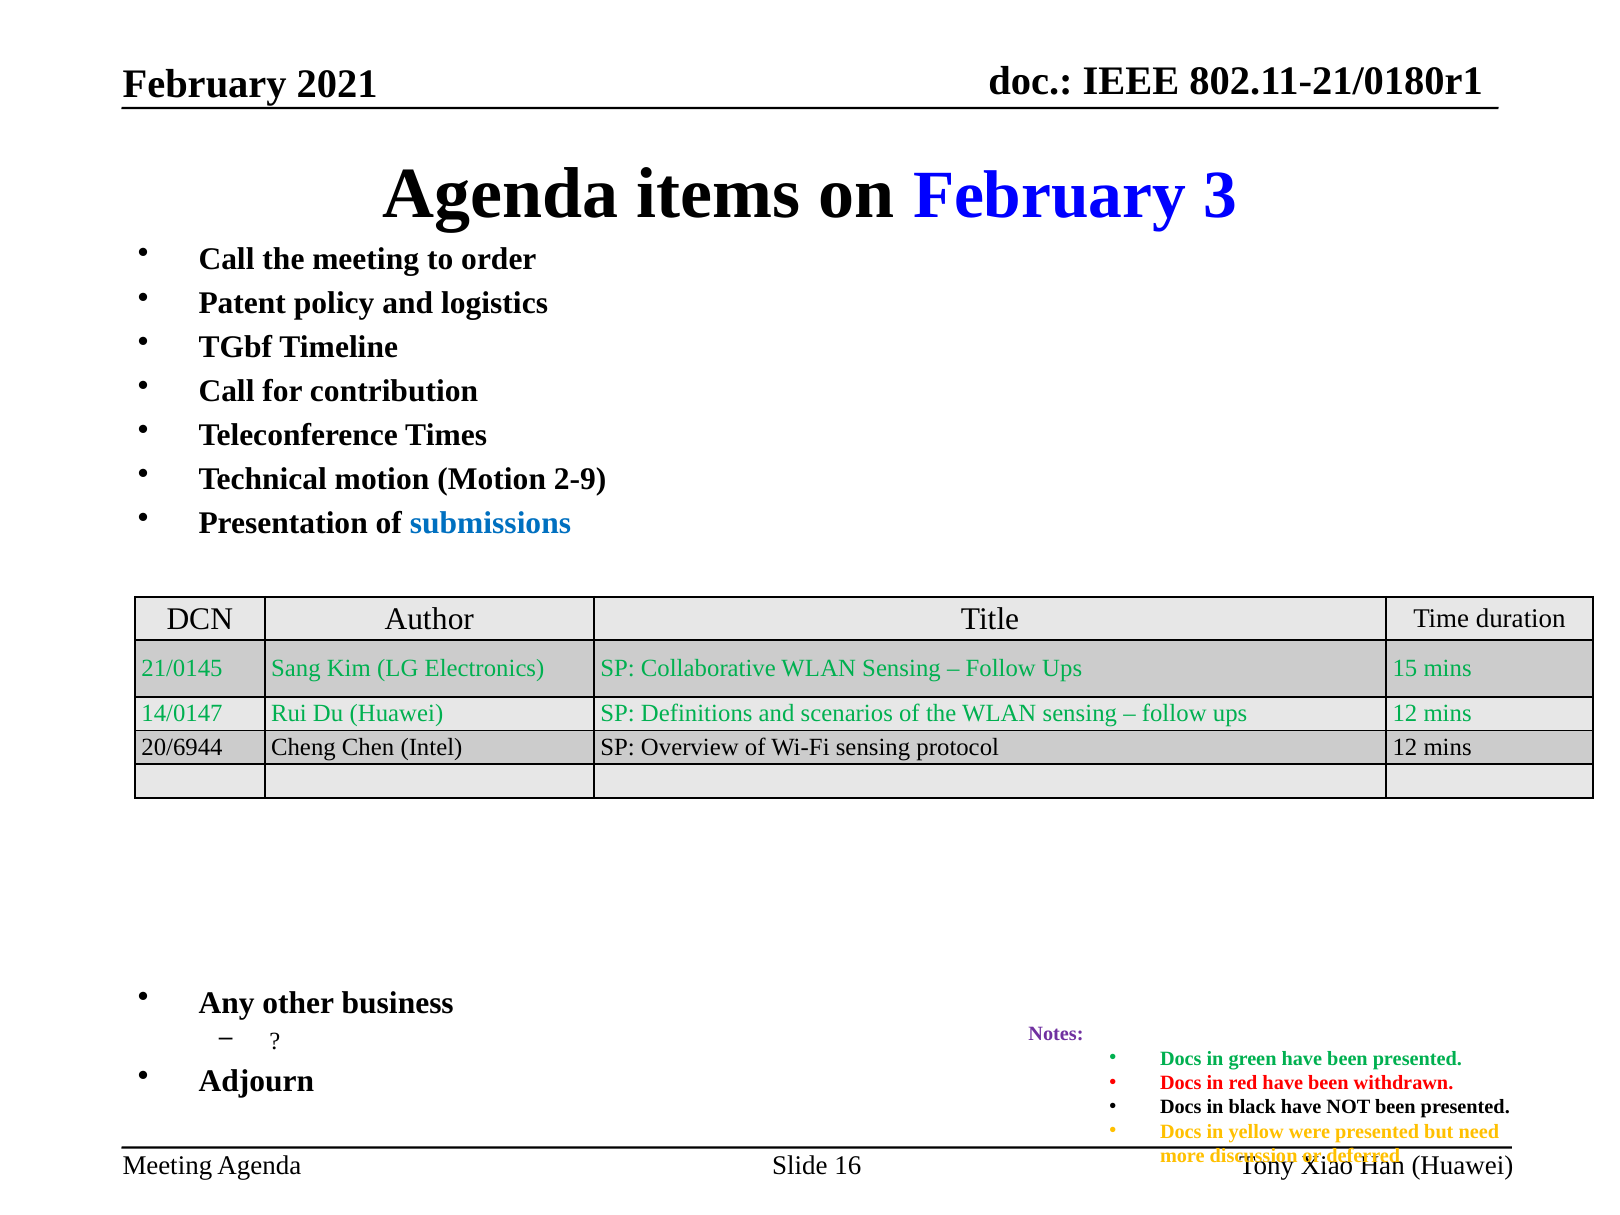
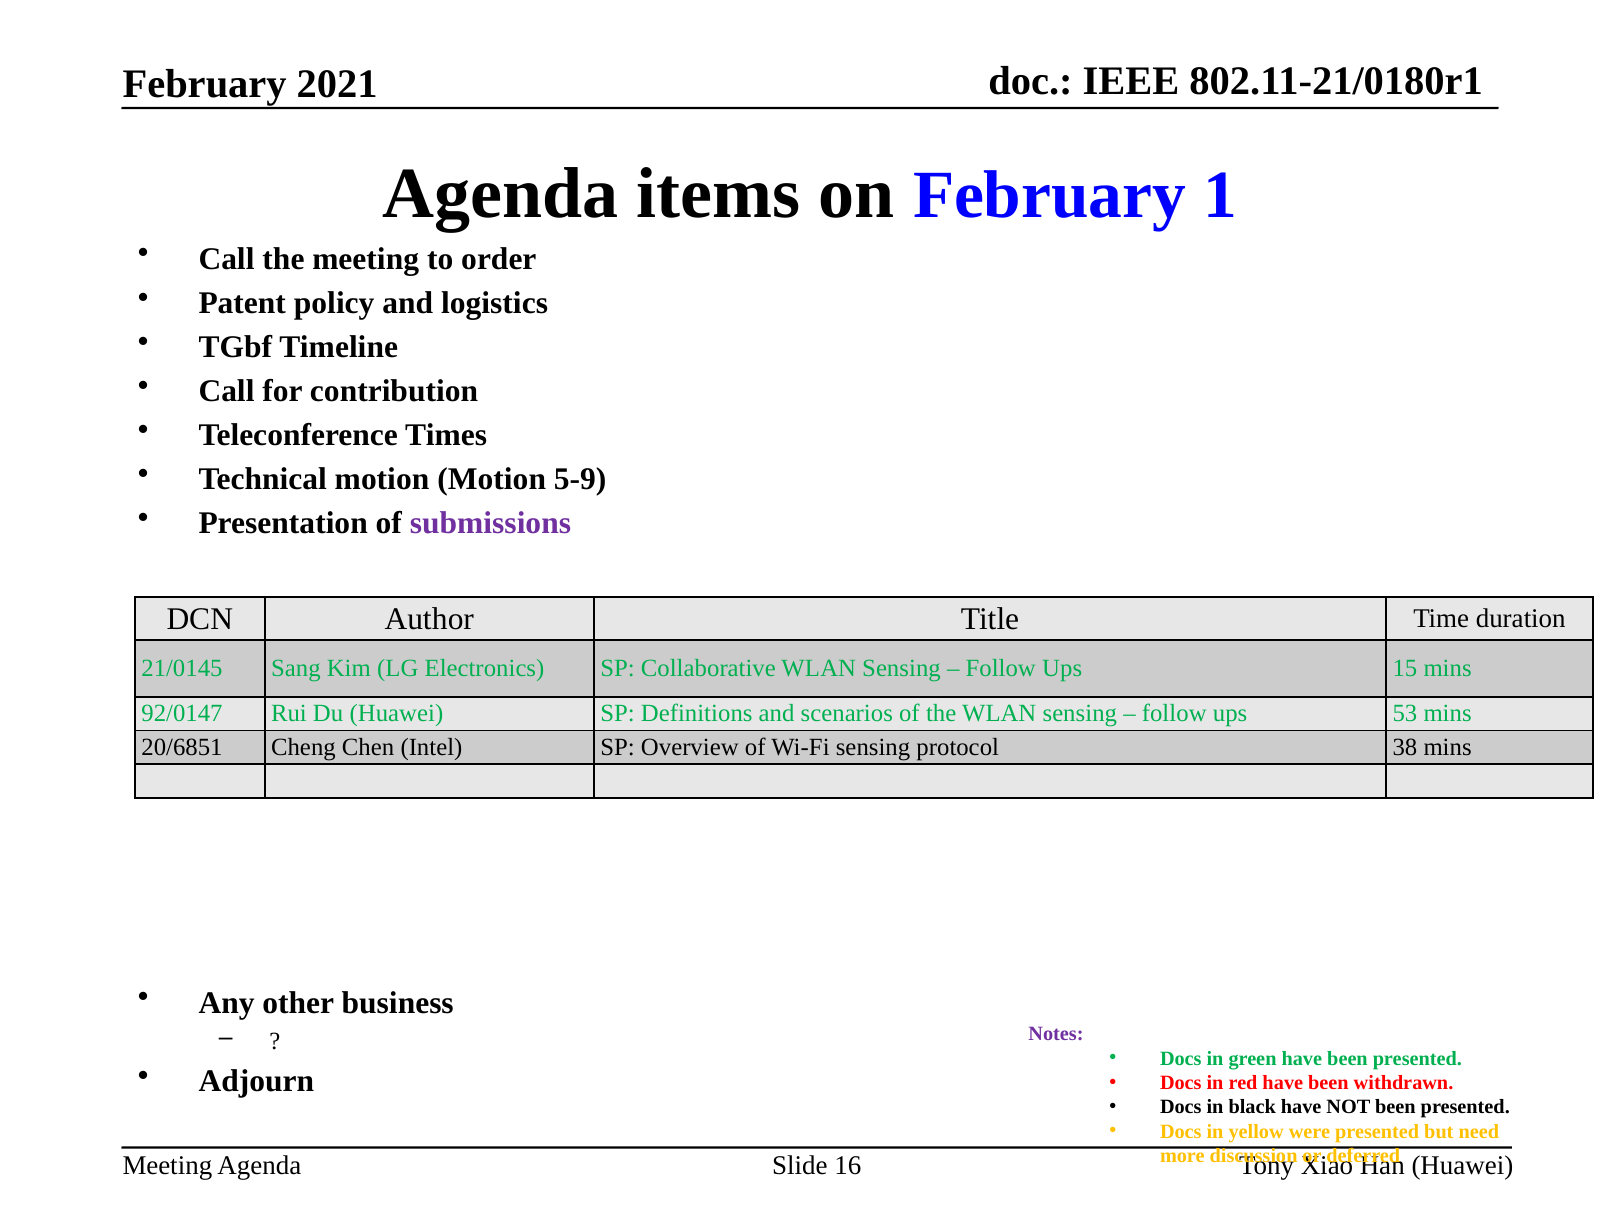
3: 3 -> 1
2-9: 2-9 -> 5-9
submissions colour: blue -> purple
14/0147: 14/0147 -> 92/0147
ups 12: 12 -> 53
20/6944: 20/6944 -> 20/6851
protocol 12: 12 -> 38
